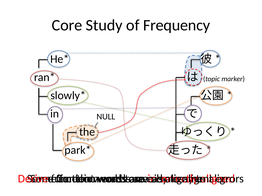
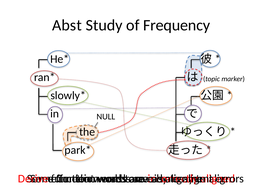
Core: Core -> Abst
